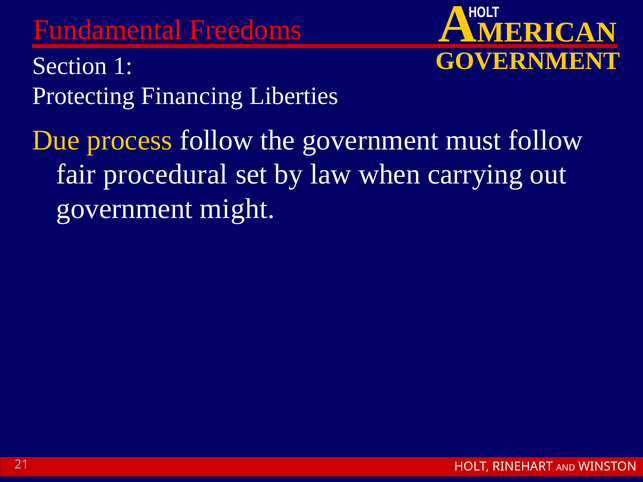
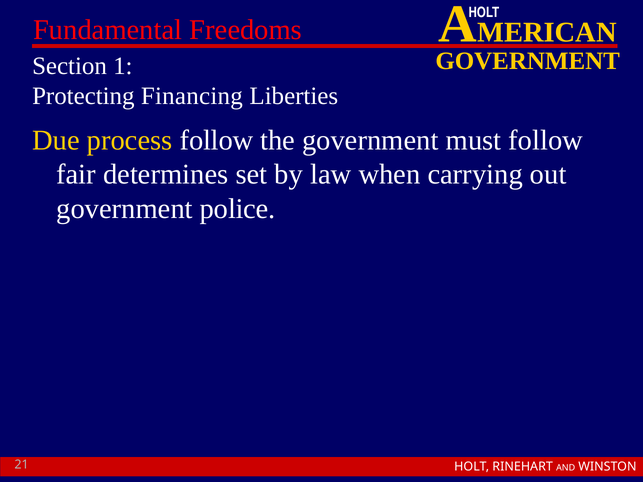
procedural: procedural -> determines
might: might -> police
